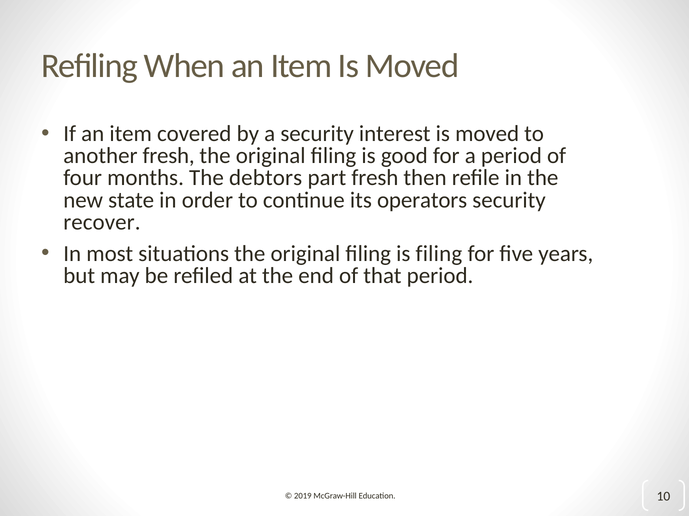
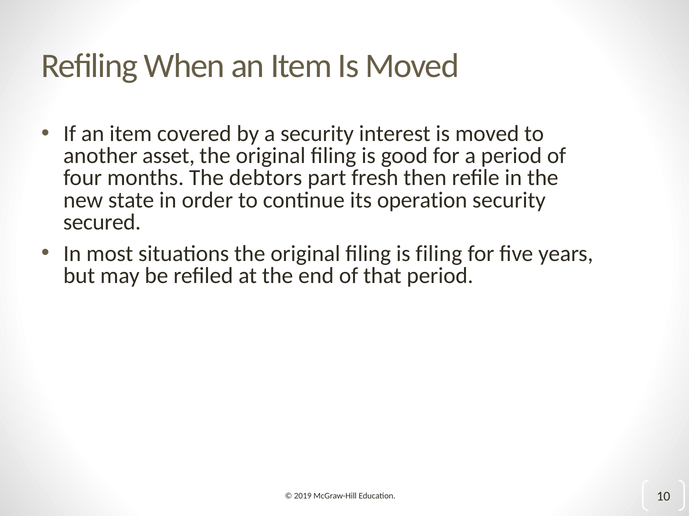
another fresh: fresh -> asset
operators: operators -> operation
recover: recover -> secured
